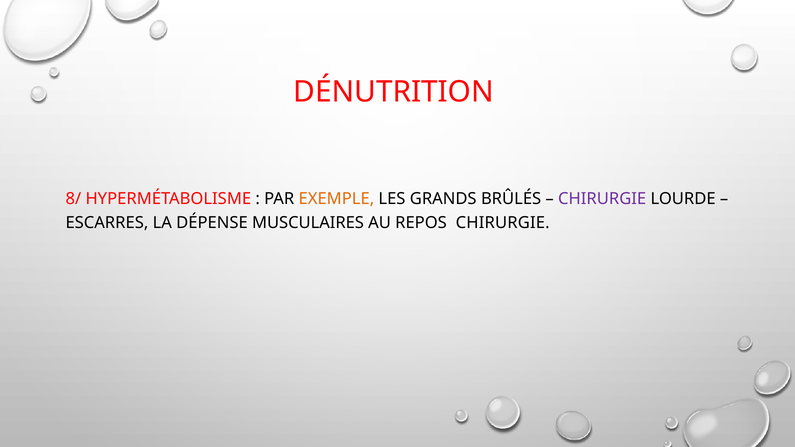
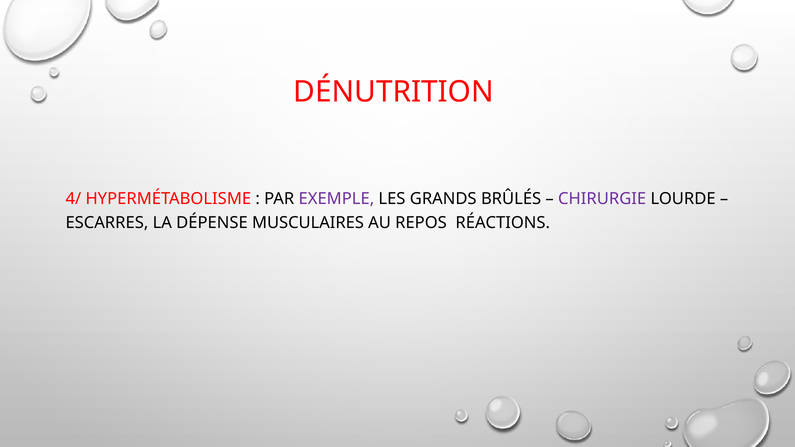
8/: 8/ -> 4/
EXEMPLE colour: orange -> purple
REPOS CHIRURGIE: CHIRURGIE -> RÉACTIONS
